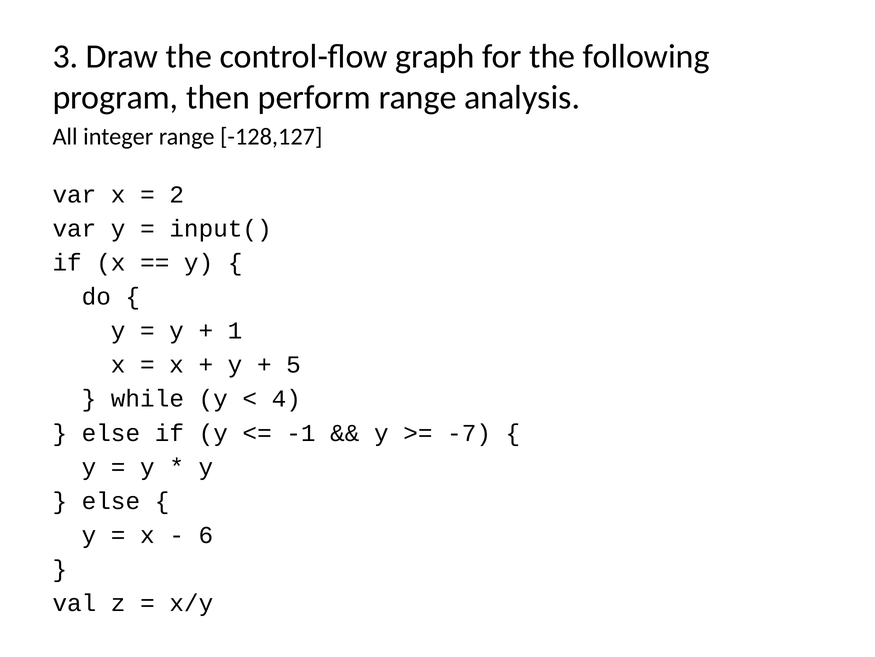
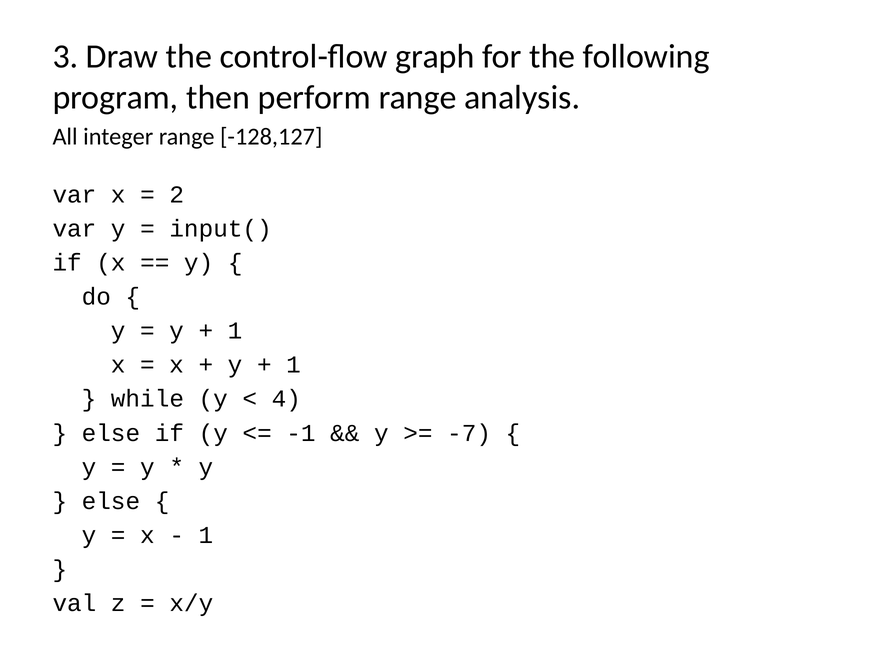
5 at (294, 364): 5 -> 1
6 at (206, 535): 6 -> 1
